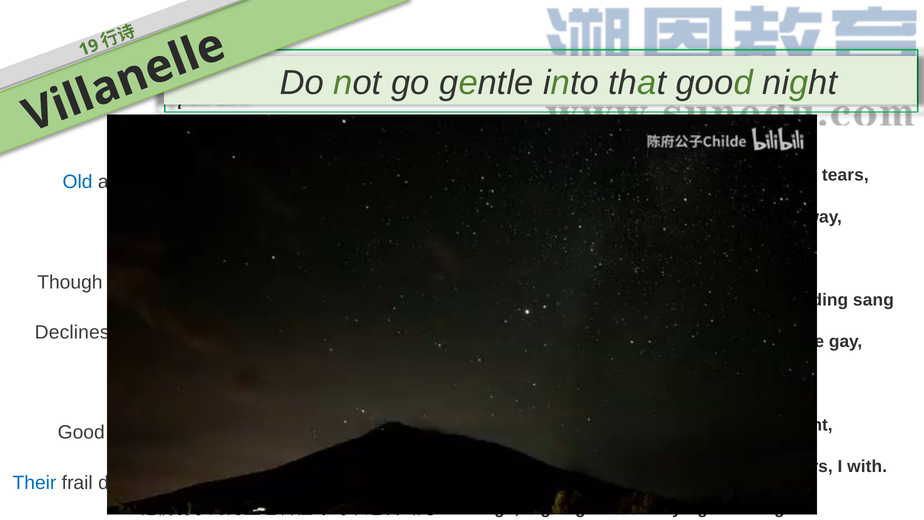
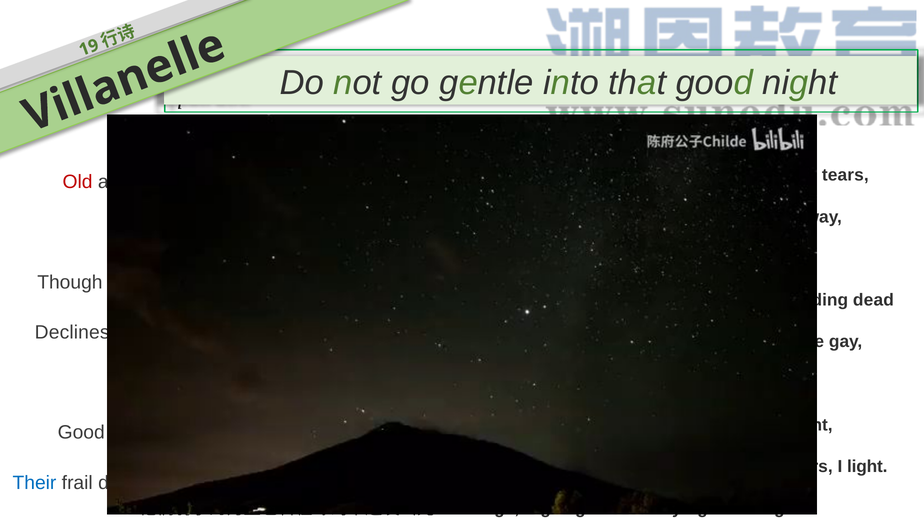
Old colour: blue -> red
sang at (873, 300): sang -> dead
I with: with -> light
